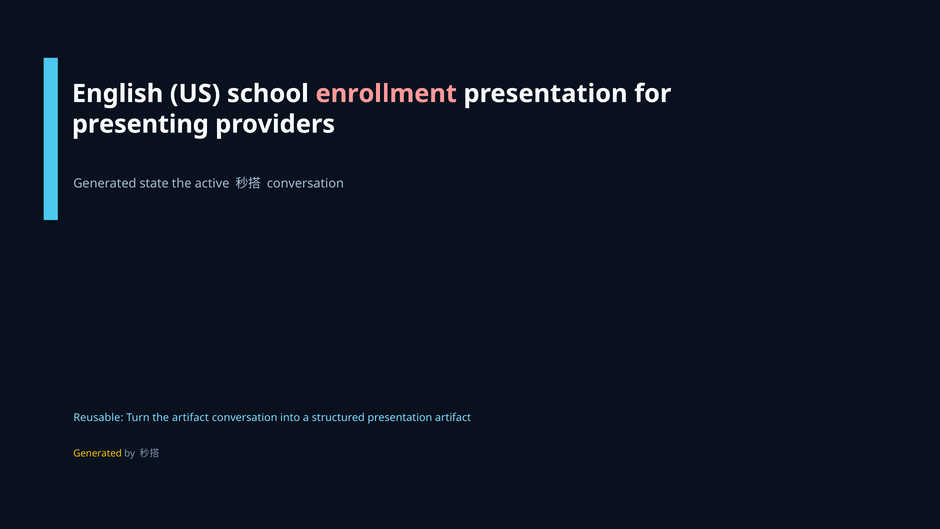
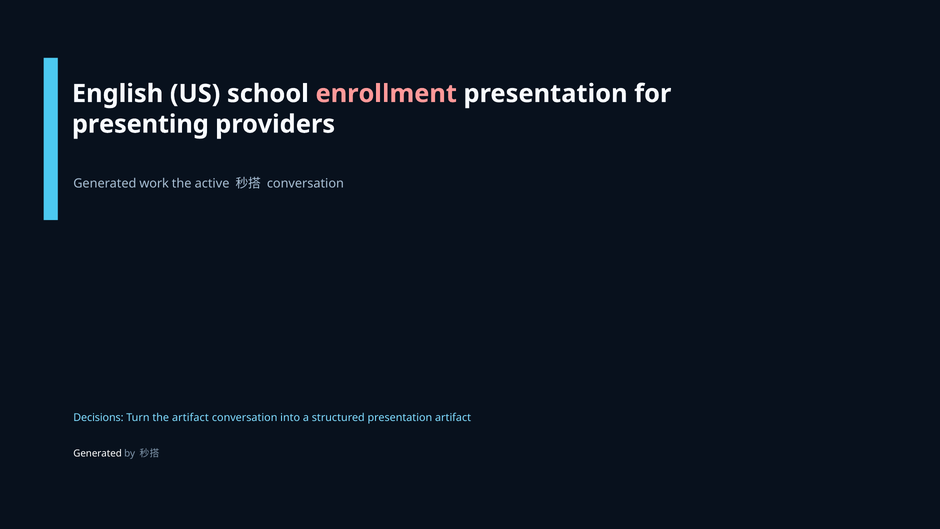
state: state -> work
Reusable: Reusable -> Decisions
Generated at (98, 453) colour: yellow -> white
